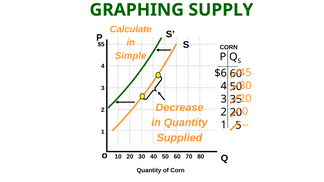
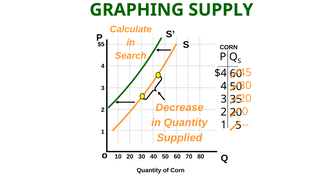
Simple: Simple -> Search
$6: $6 -> $4
